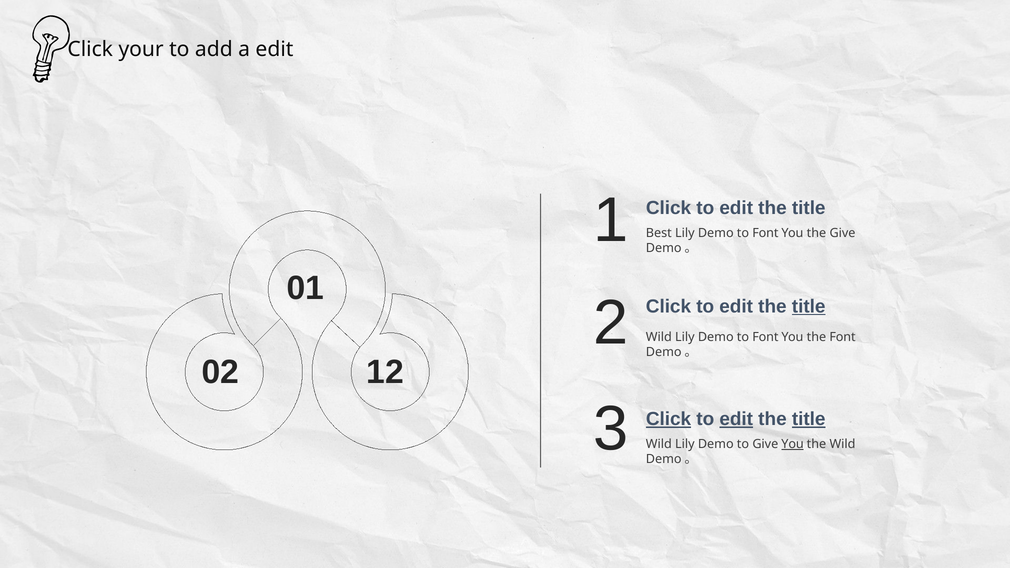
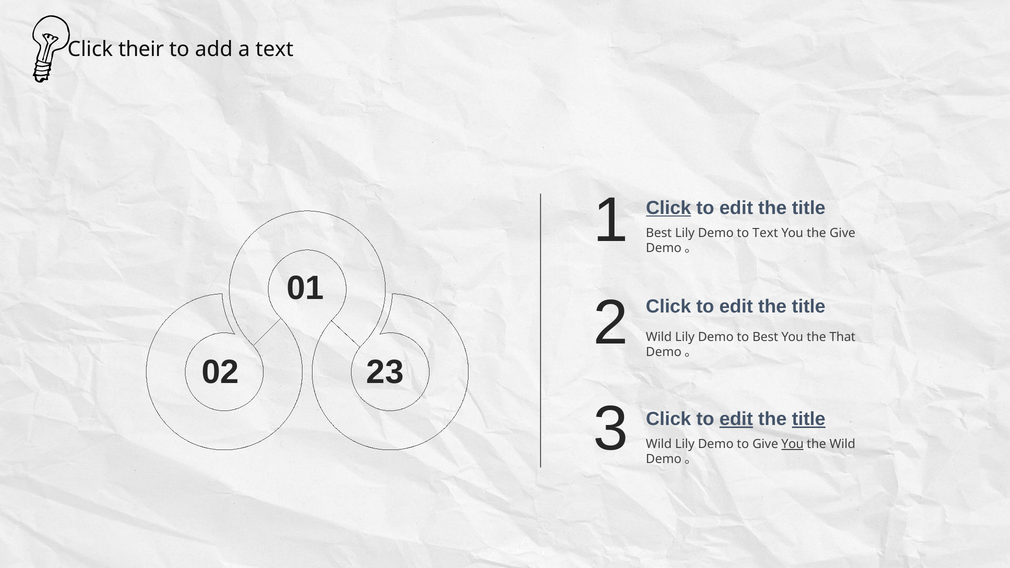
your: your -> their
a edit: edit -> text
Click at (669, 208) underline: none -> present
Font at (765, 233): Font -> Text
title at (809, 306) underline: present -> none
Font at (765, 337): Font -> Best
the Font: Font -> That
12: 12 -> 23
Click at (669, 419) underline: present -> none
